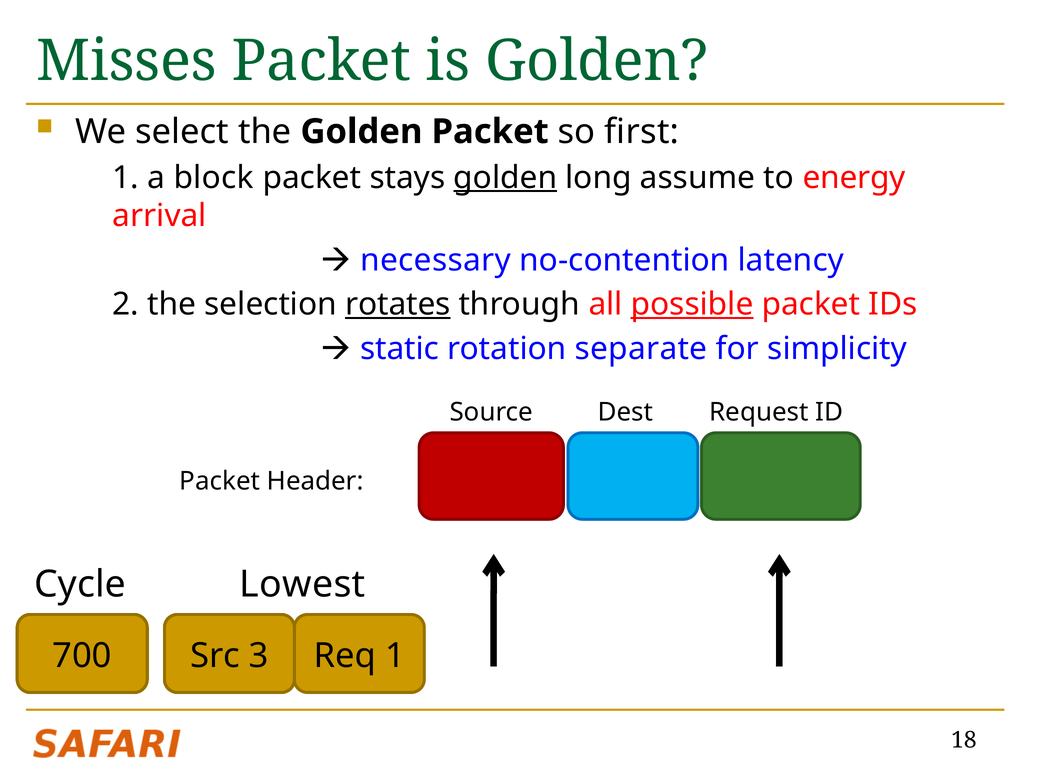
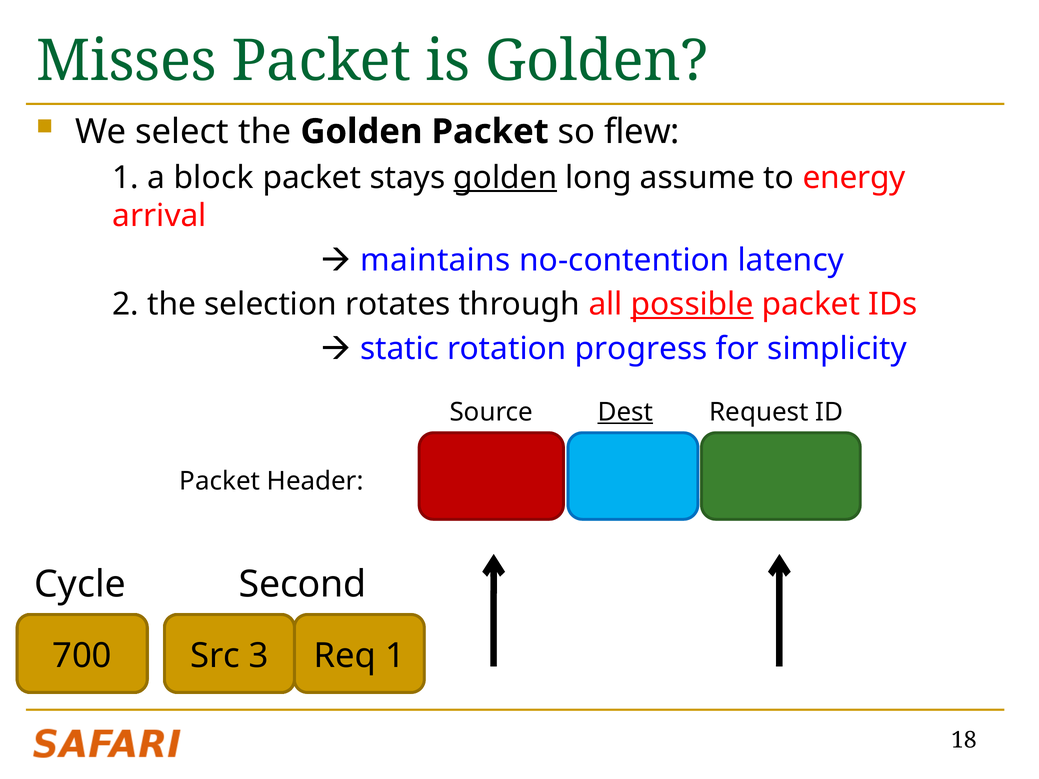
first: first -> flew
necessary: necessary -> maintains
rotates underline: present -> none
separate: separate -> progress
Dest underline: none -> present
Lowest: Lowest -> Second
